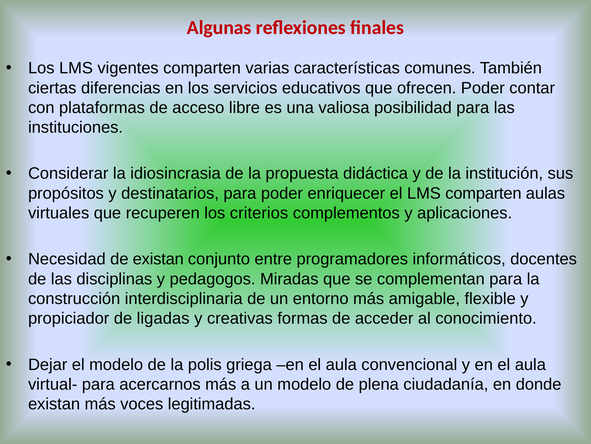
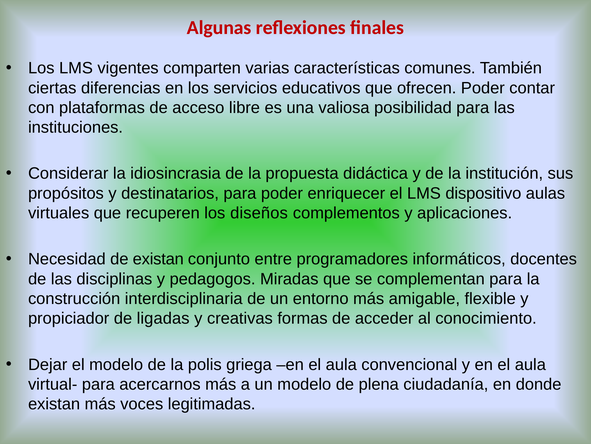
LMS comparten: comparten -> dispositivo
criterios: criterios -> diseños
